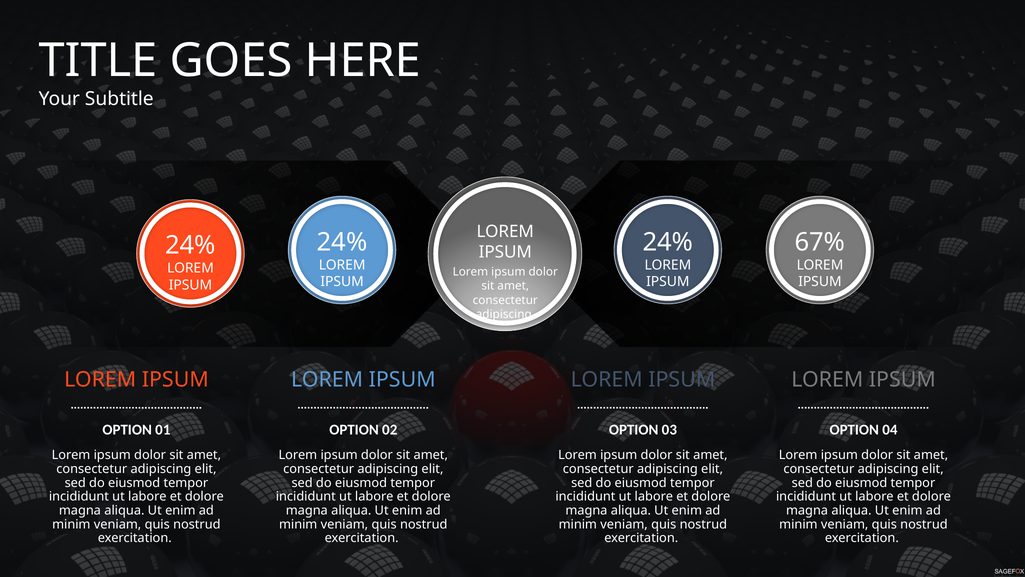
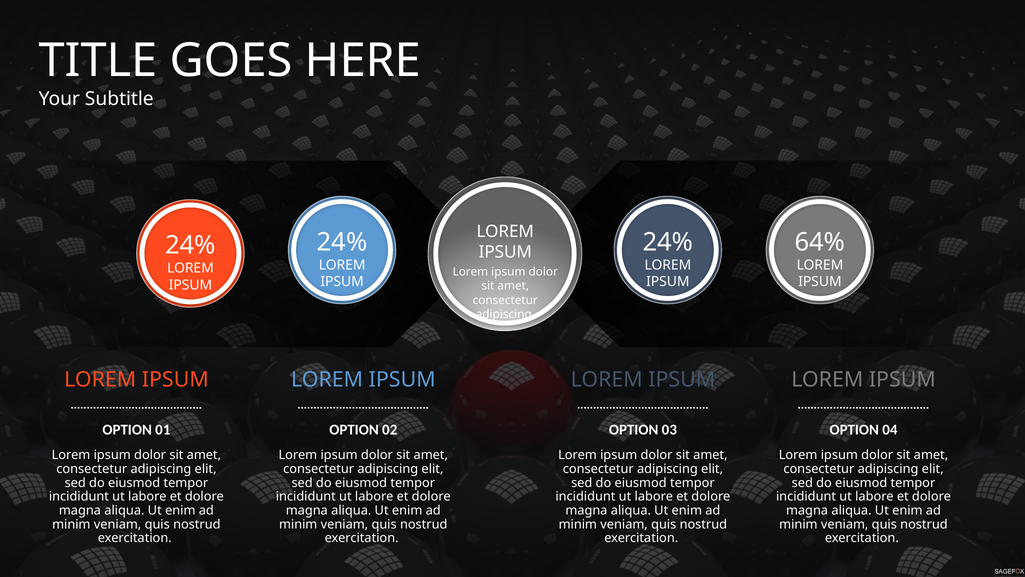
67%: 67% -> 64%
